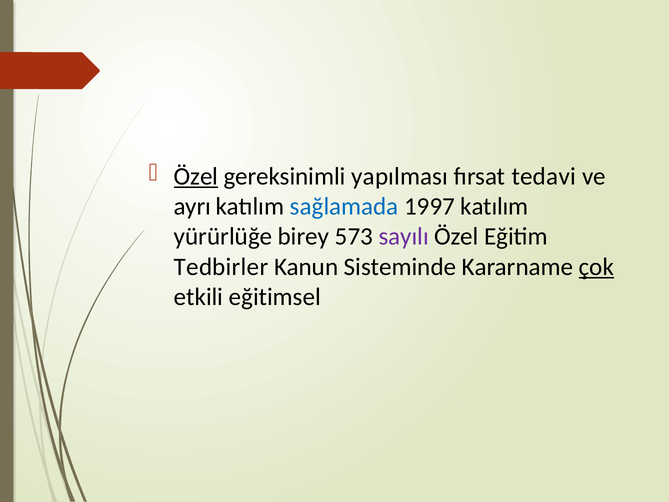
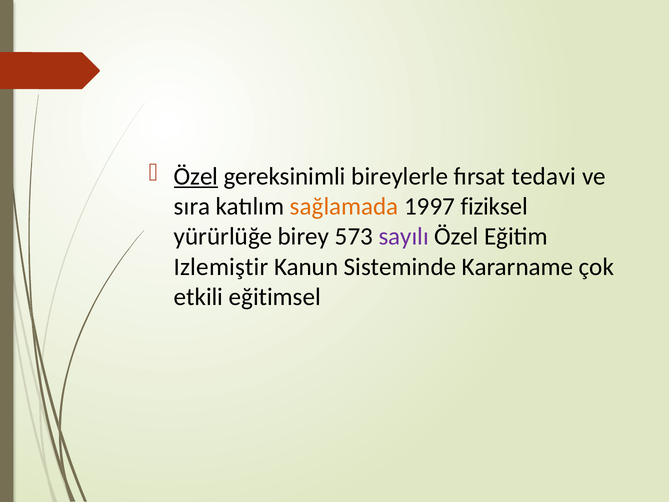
yapılması: yapılması -> bireylerle
ayrı: ayrı -> sıra
sağlamada colour: blue -> orange
1997 katılım: katılım -> fiziksel
Tedbirler: Tedbirler -> Izlemiştir
çok underline: present -> none
